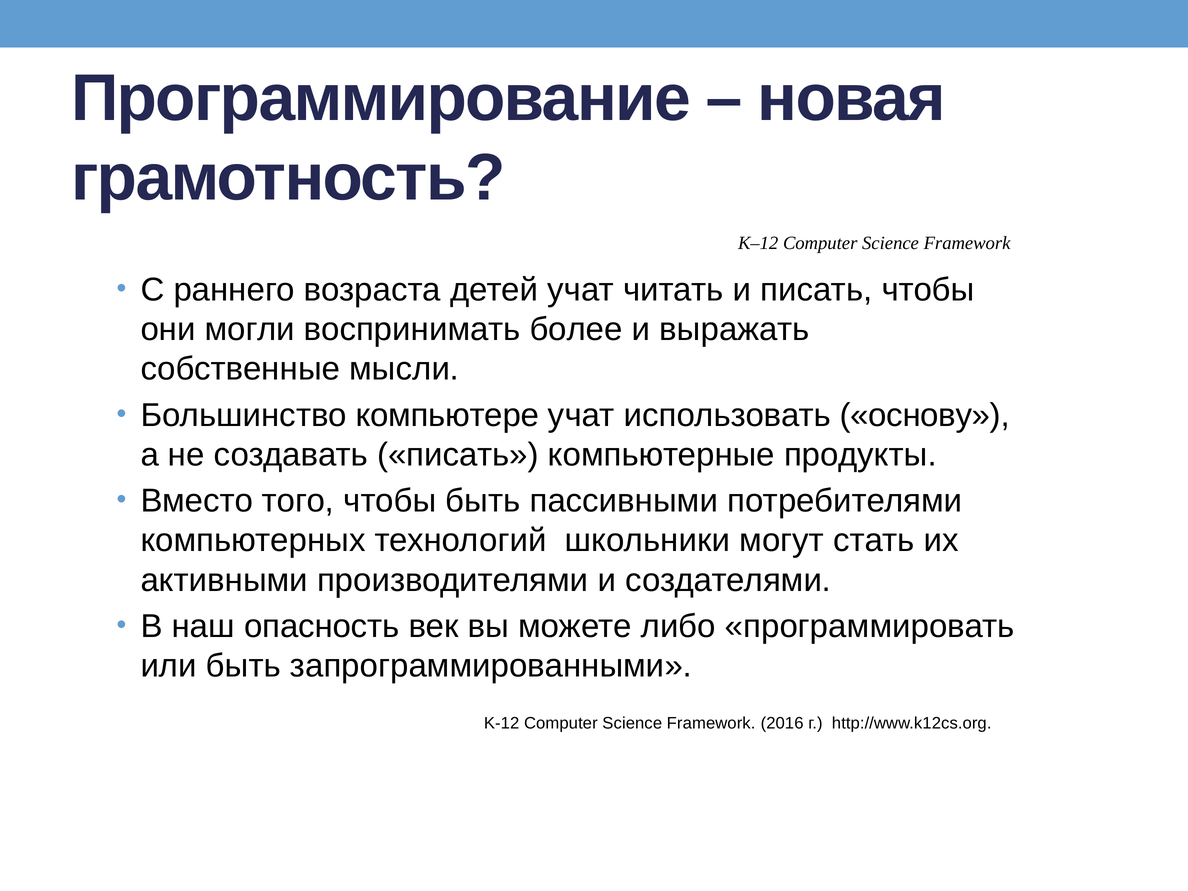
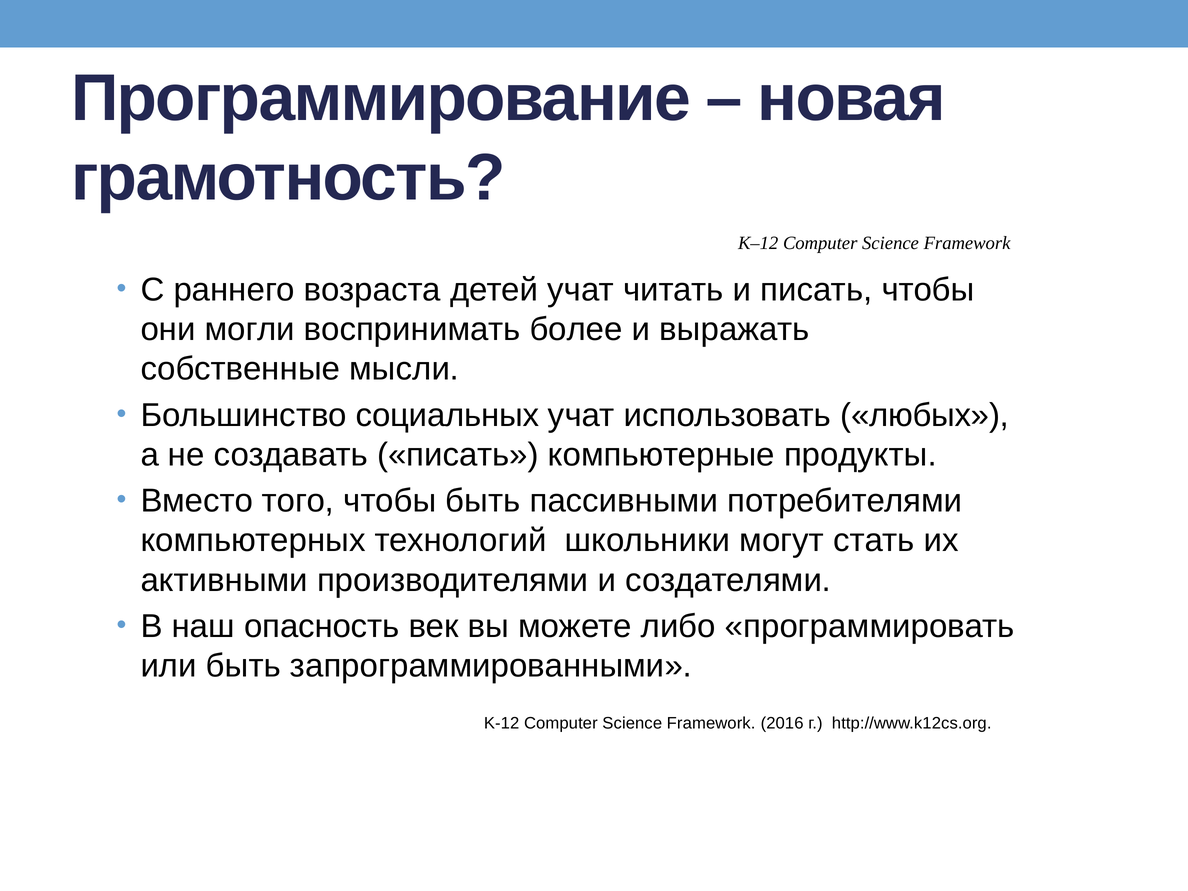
компьютере: компьютере -> социальных
основу: основу -> любых
